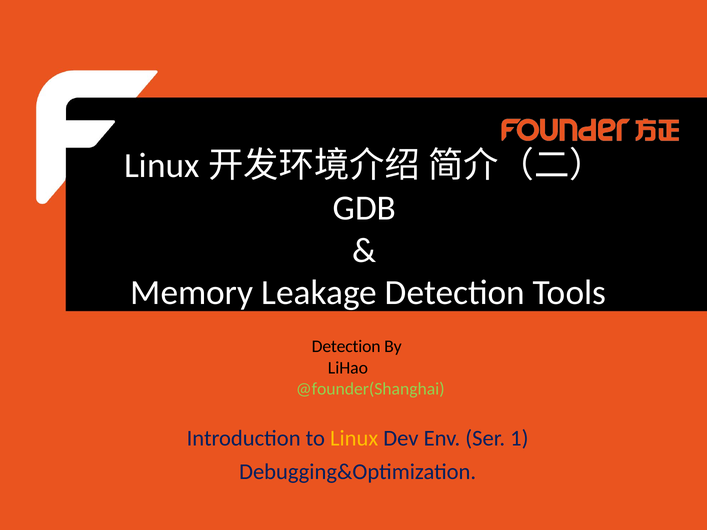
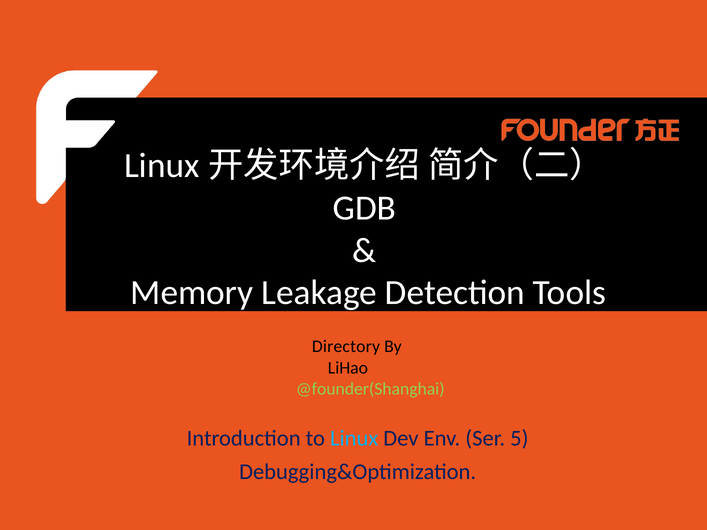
Detection at (346, 347): Detection -> Directory
Linux colour: yellow -> light blue
1: 1 -> 5
